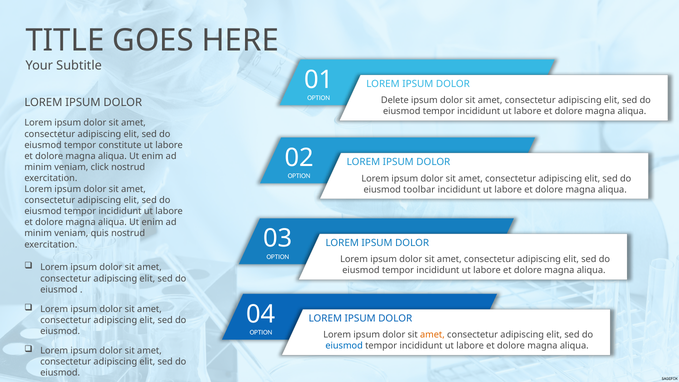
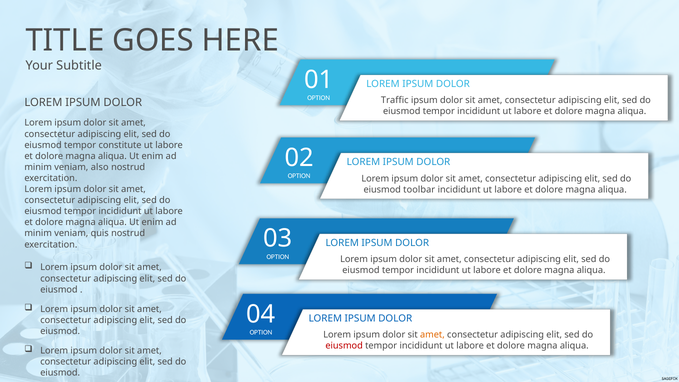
Delete: Delete -> Traffic
click: click -> also
eiusmod at (344, 346) colour: blue -> red
